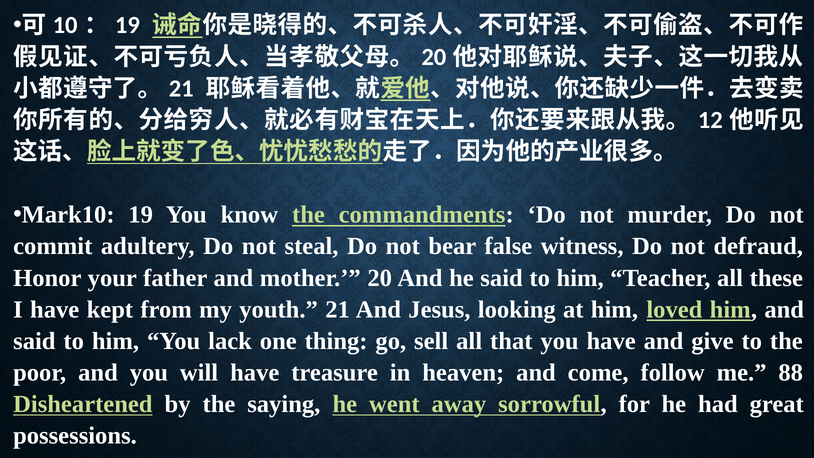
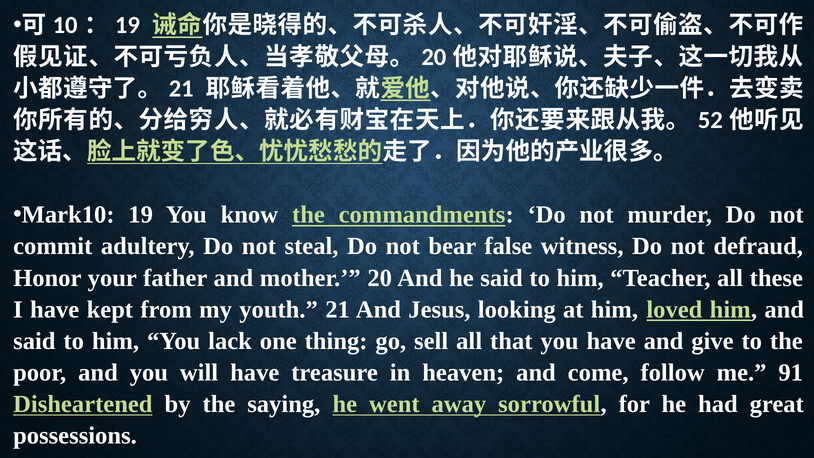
12: 12 -> 52
88: 88 -> 91
